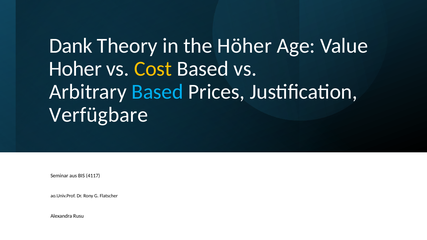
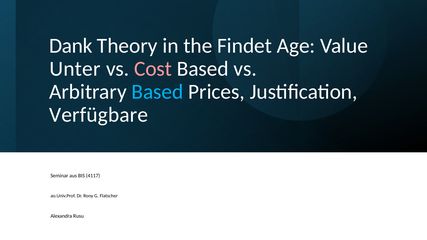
Höher: Höher -> Findet
Hoher: Hoher -> Unter
Cost colour: yellow -> pink
